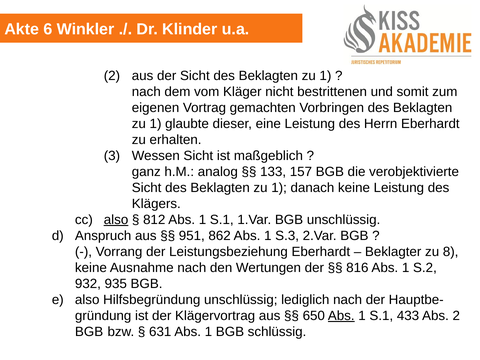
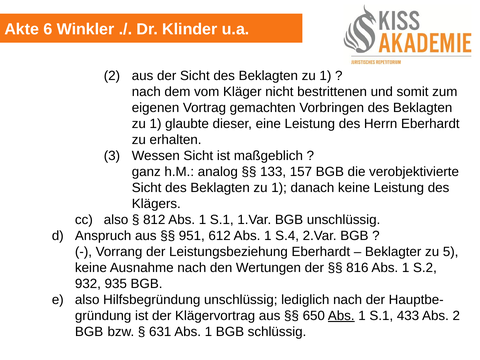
also at (116, 220) underline: present -> none
862: 862 -> 612
S.3: S.3 -> S.4
8: 8 -> 5
